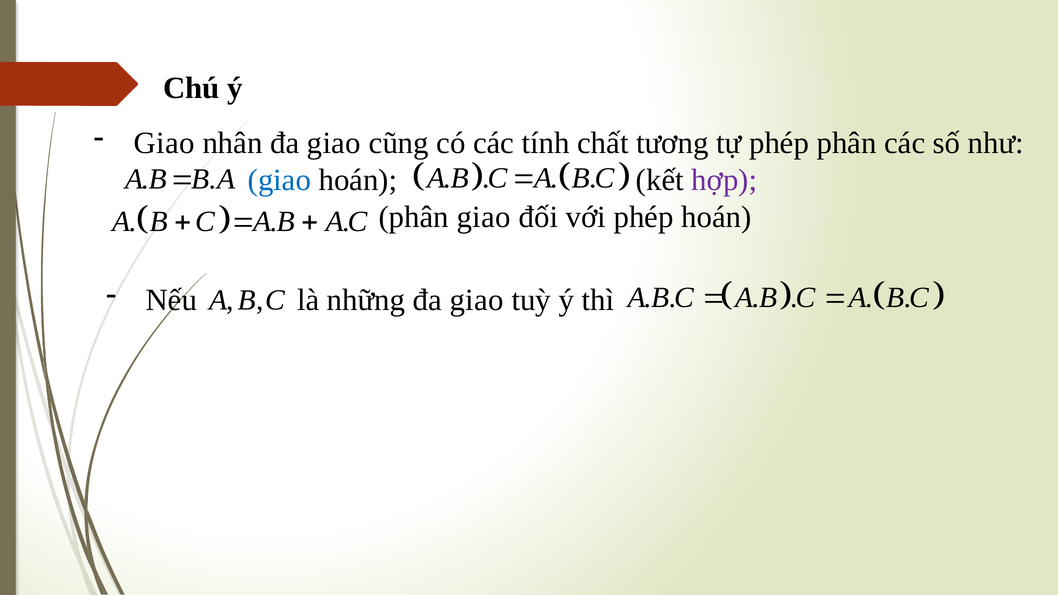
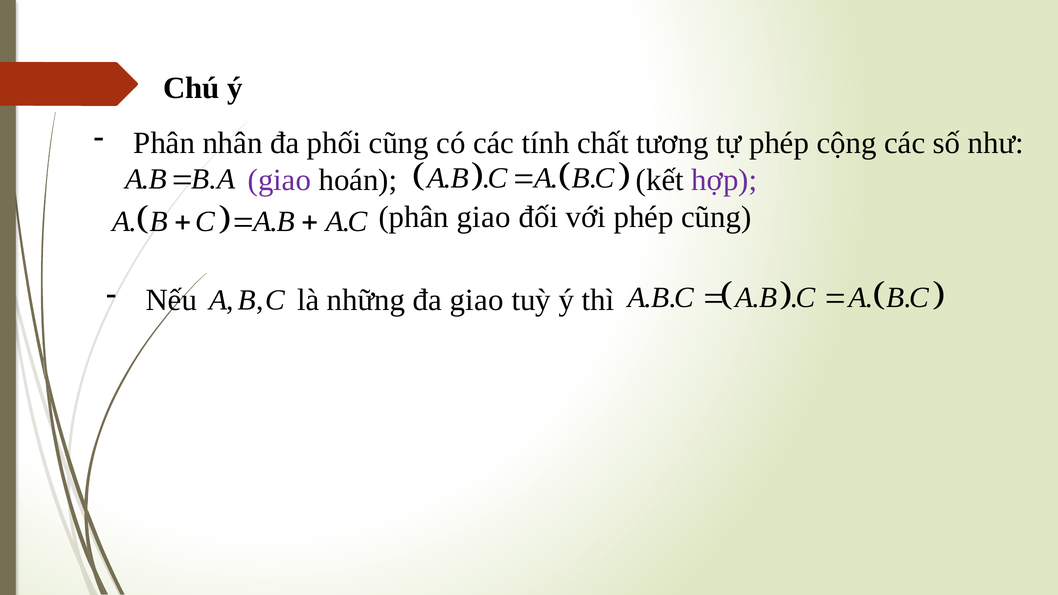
Giao at (164, 143): Giao -> Phân
nhân đa giao: giao -> phối
phép phân: phân -> cộng
giao at (279, 180) colour: blue -> purple
phép hoán: hoán -> cũng
